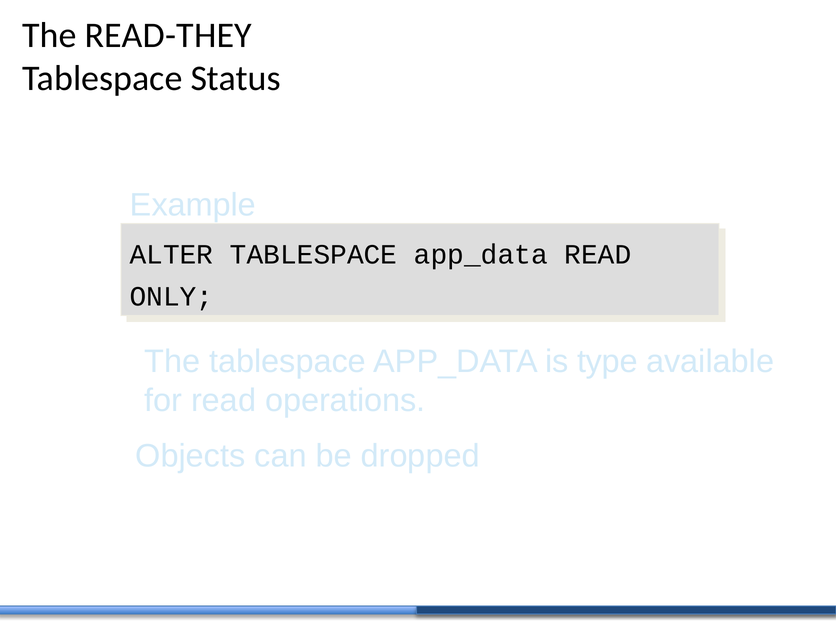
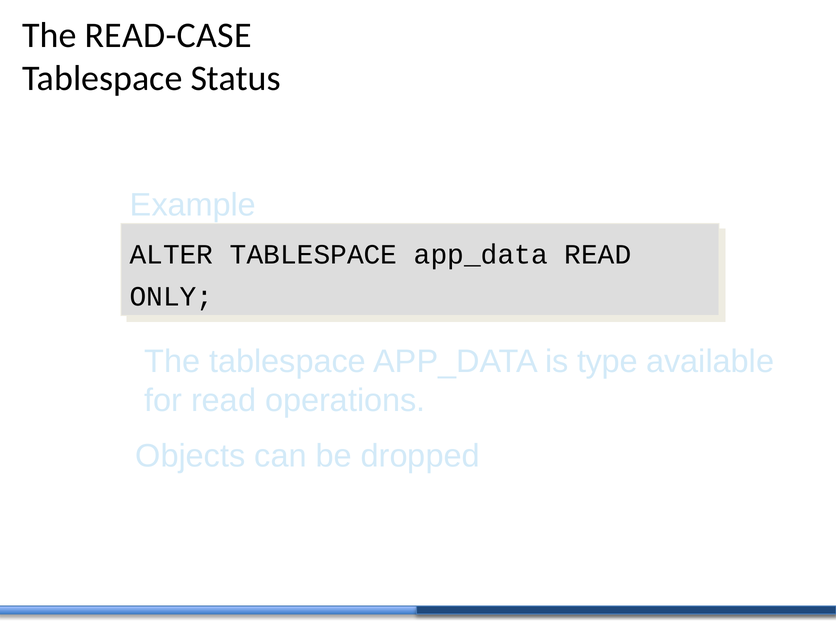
READ-THEY: READ-THEY -> READ-CASE
